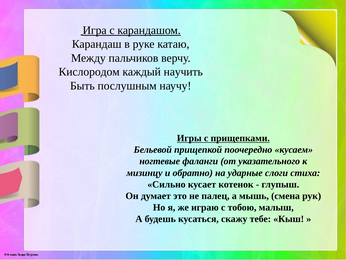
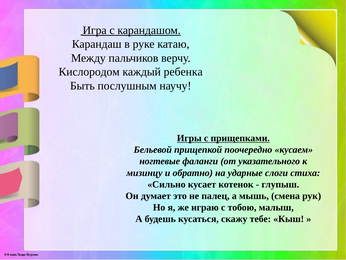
научить: научить -> ребенка
